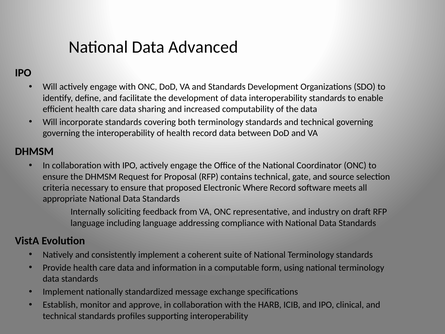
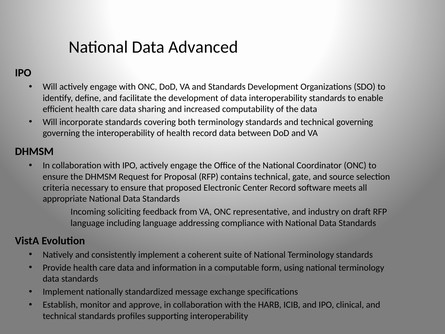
Where: Where -> Center
Internally: Internally -> Incoming
